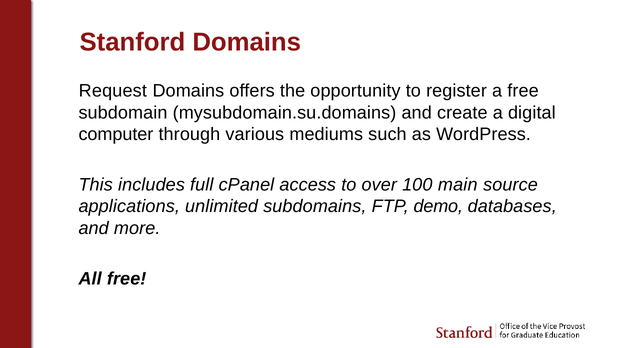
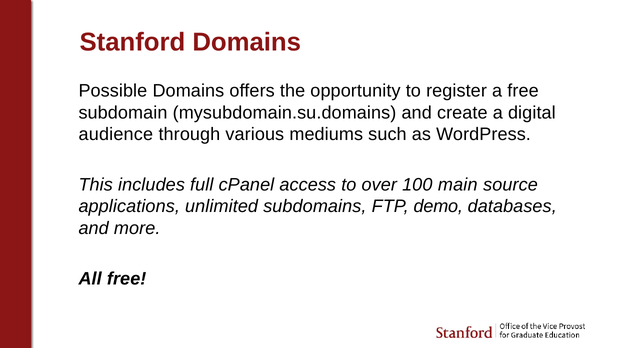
Request: Request -> Possible
computer: computer -> audience
